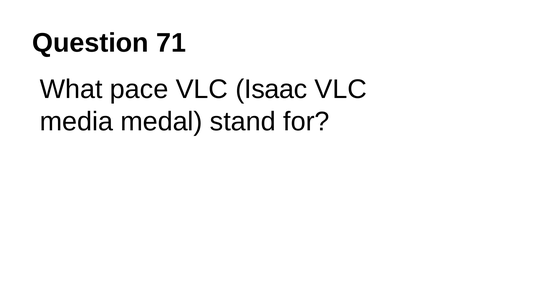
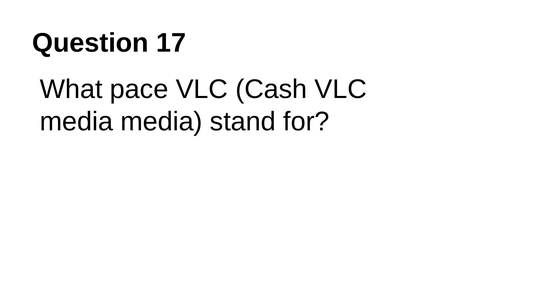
71: 71 -> 17
Isaac: Isaac -> Cash
media medal: medal -> media
